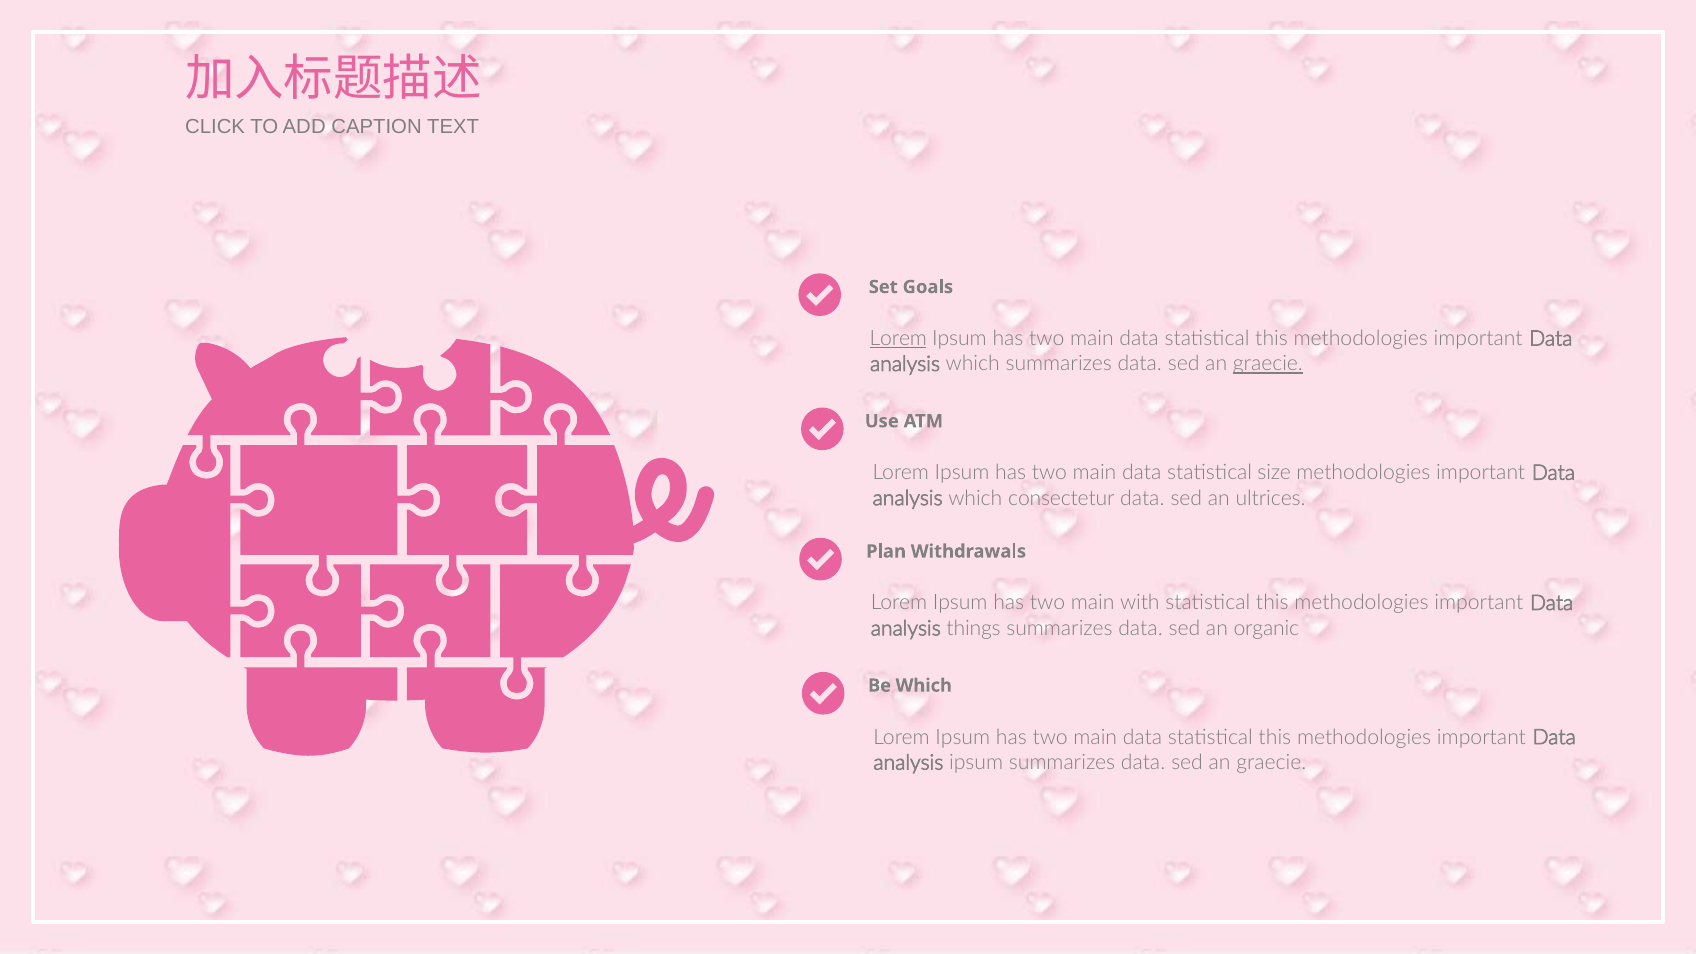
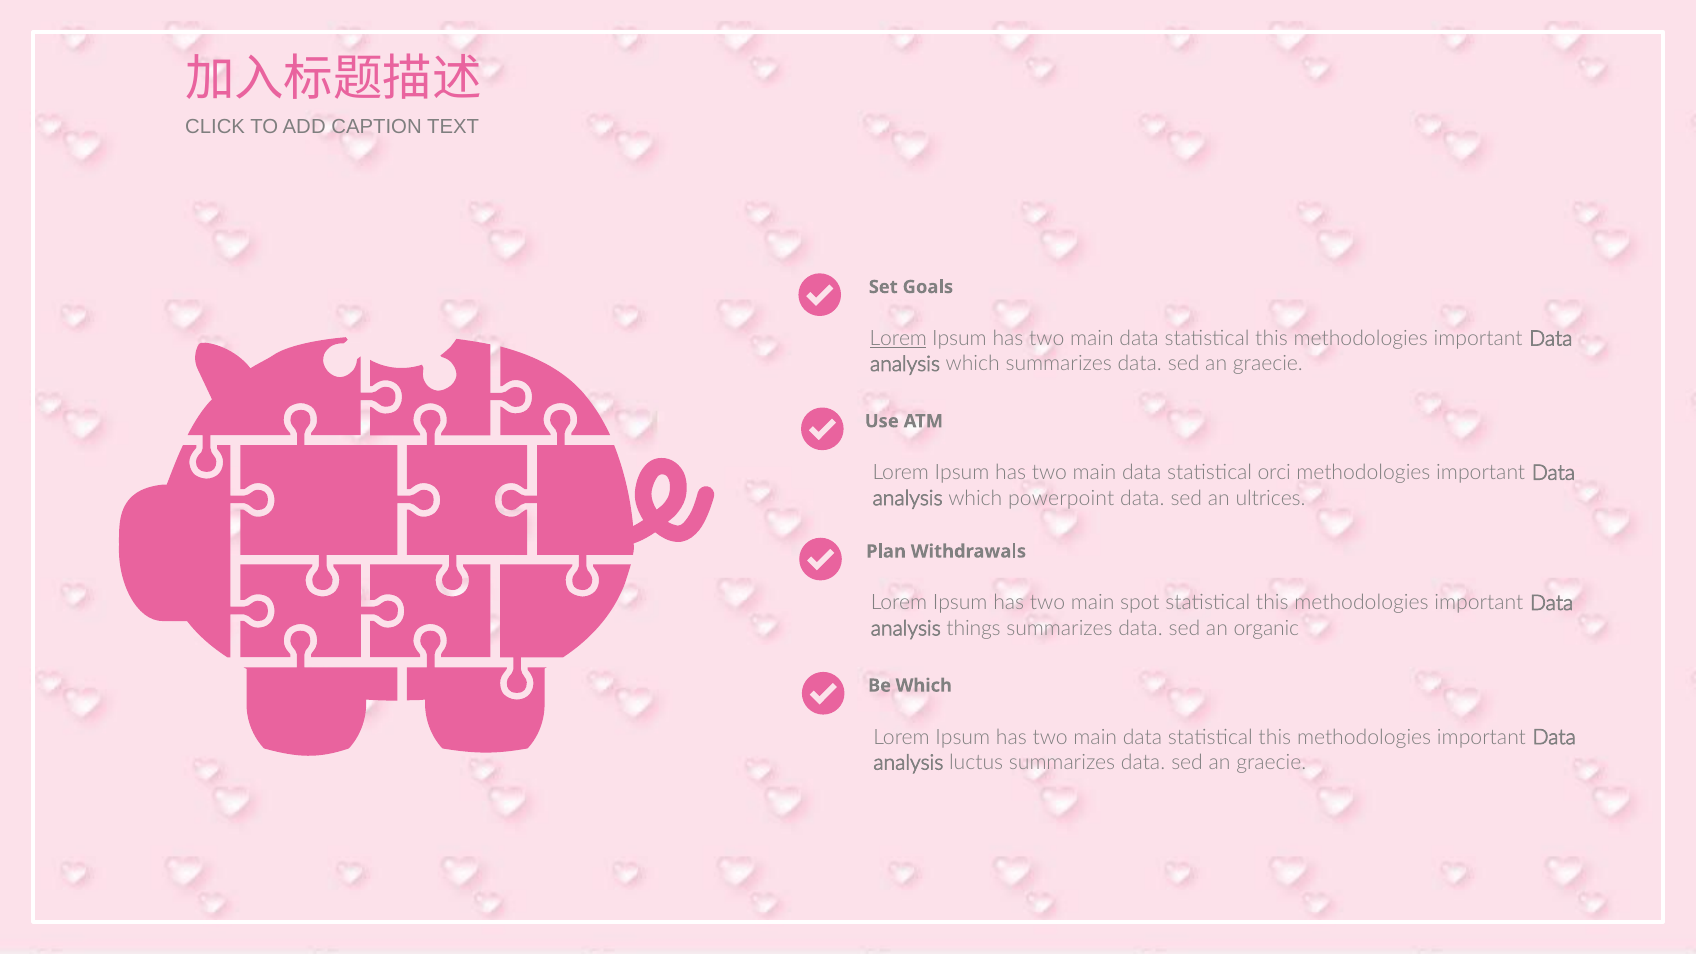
graecie at (1268, 364) underline: present -> none
size: size -> orci
consectetur: consectetur -> powerpoint
with: with -> spot
analysis ipsum: ipsum -> luctus
